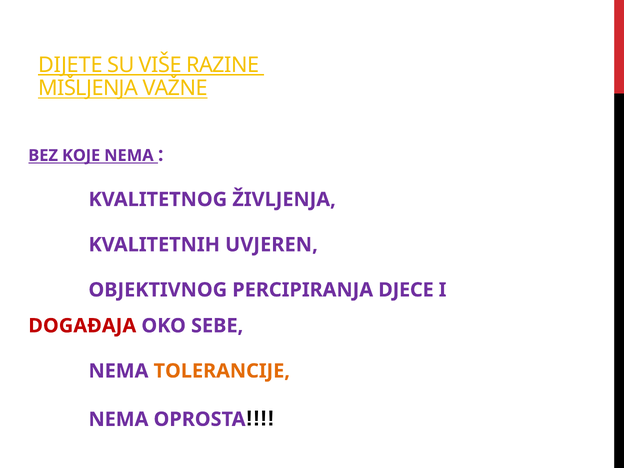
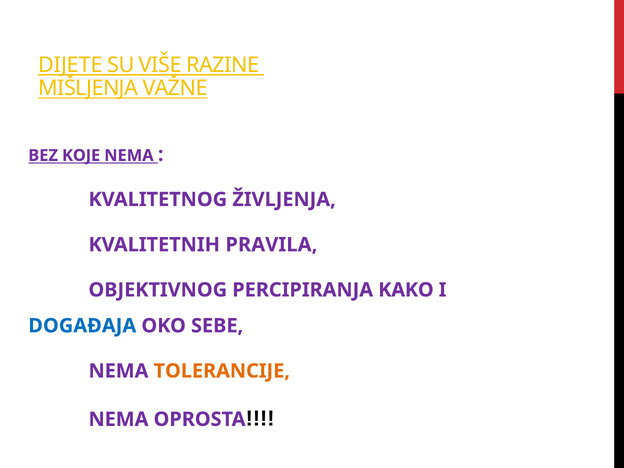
UVJEREN: UVJEREN -> PRAVILA
DJECE: DJECE -> KAKO
DOGAĐAJA colour: red -> blue
